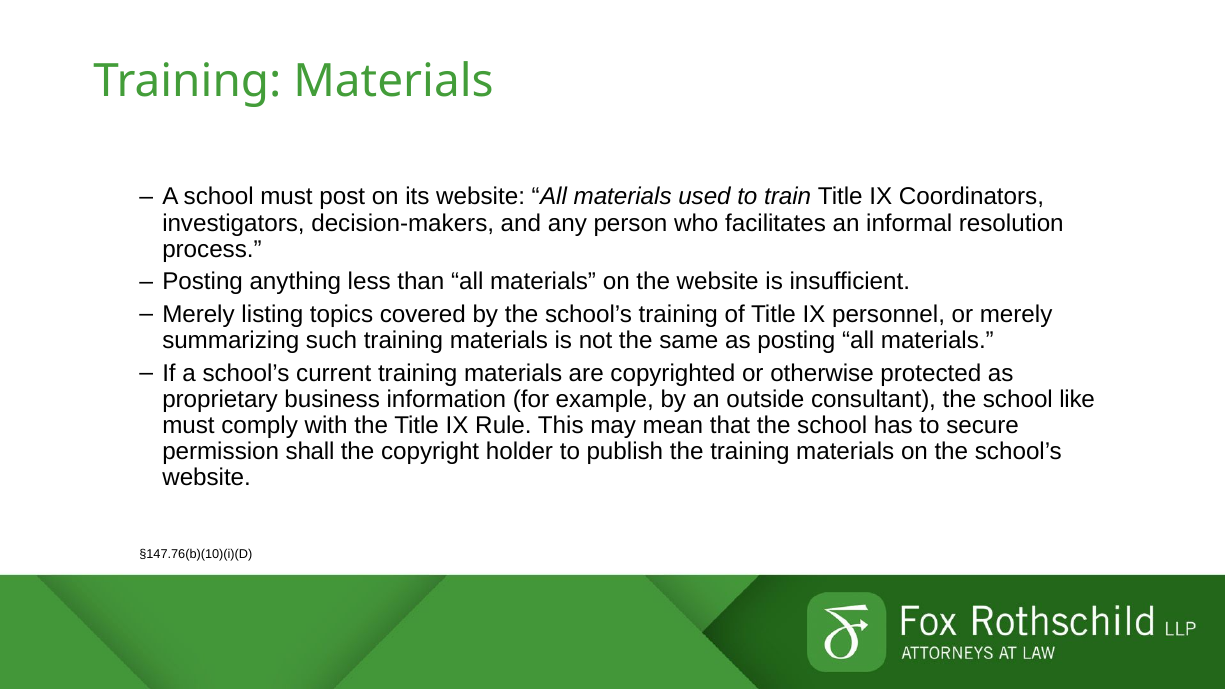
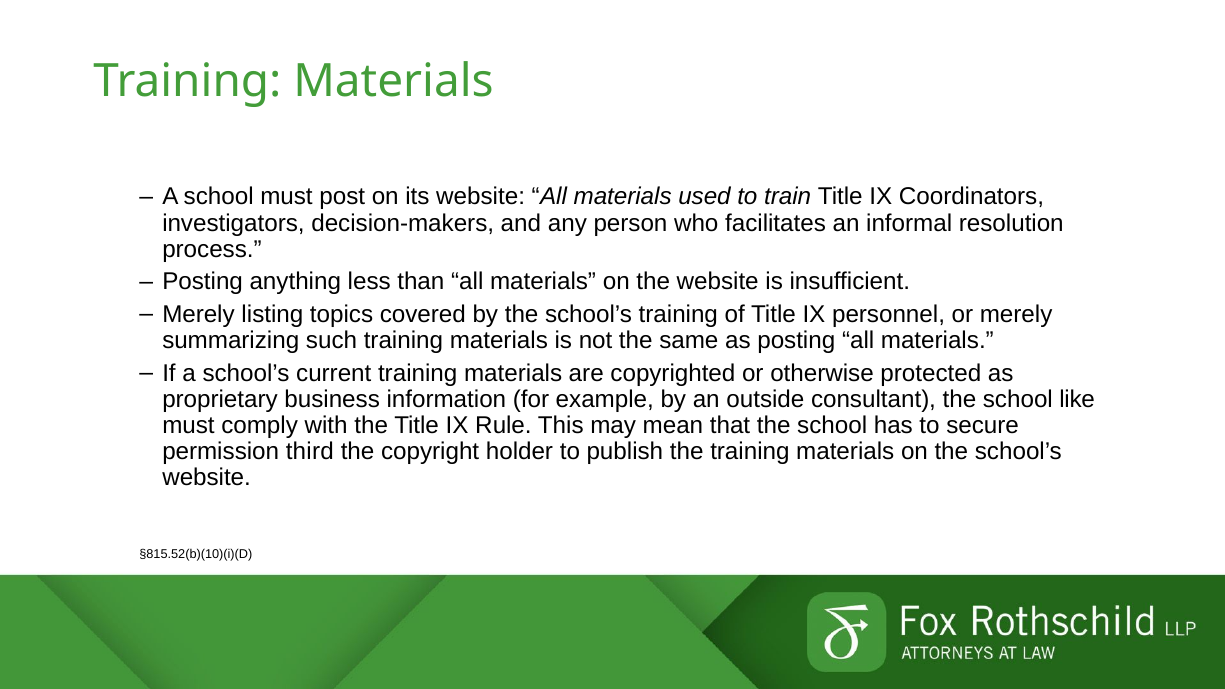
shall: shall -> third
§147.76(b)(10)(i)(D: §147.76(b)(10)(i)(D -> §815.52(b)(10)(i)(D
